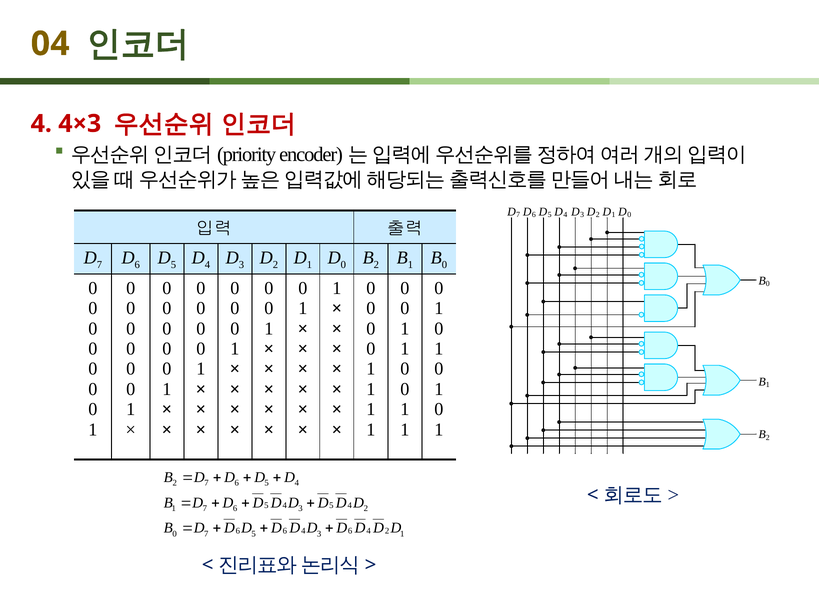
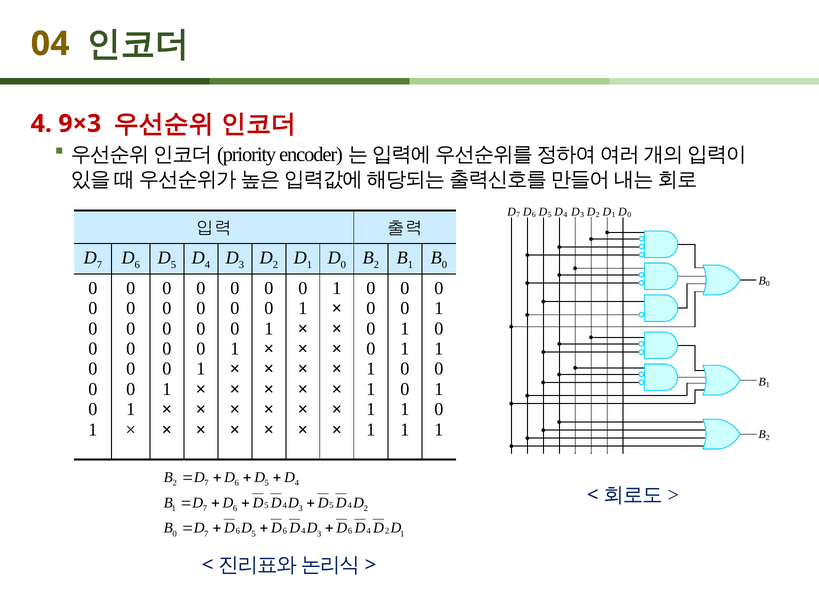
4×3: 4×3 -> 9×3
